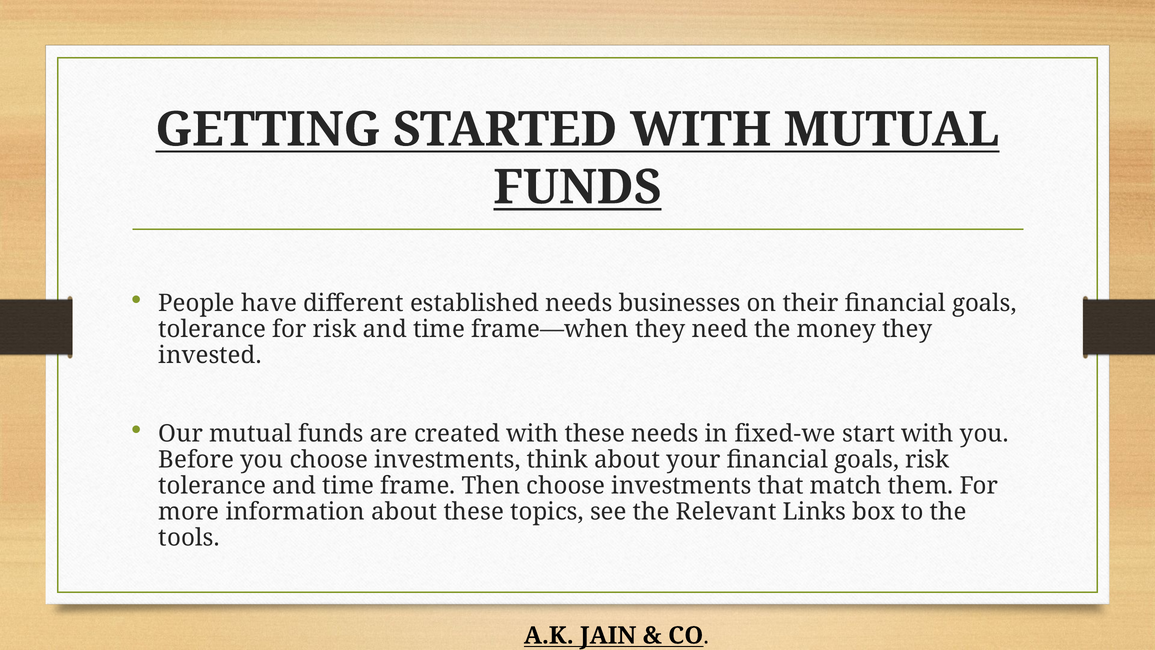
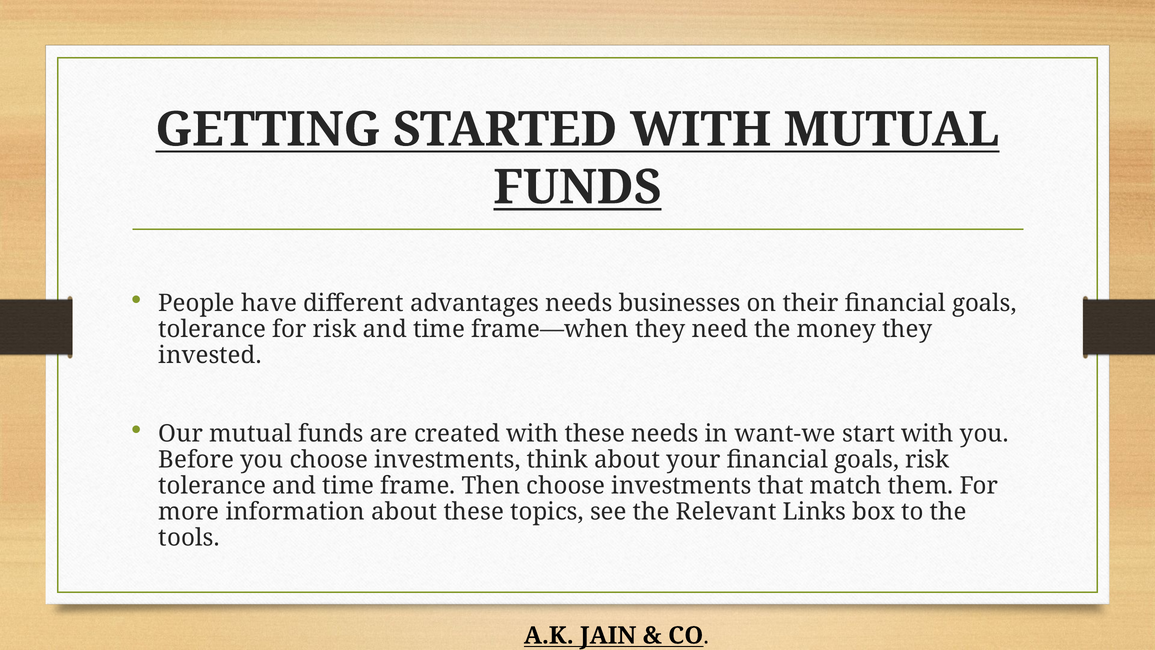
established: established -> advantages
fixed-we: fixed-we -> want-we
